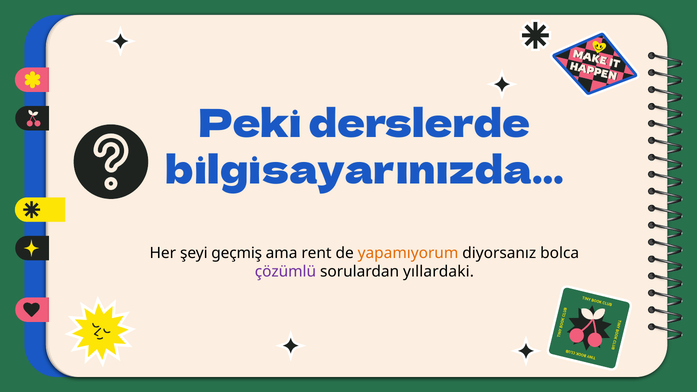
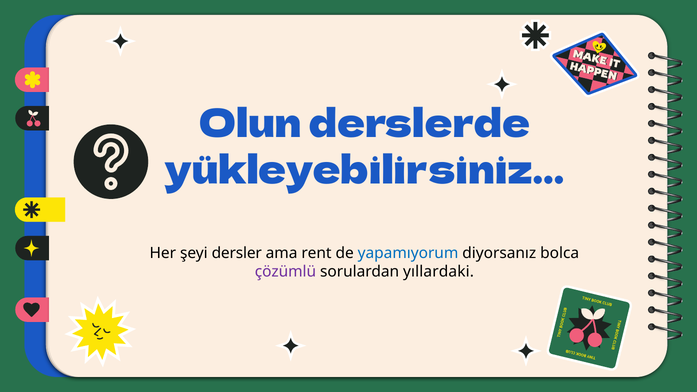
Peki: Peki -> Olun
bilgisayarınızda…: bilgisayarınızda… -> yükleyebilirsiniz…
geçmiş: geçmiş -> dersler
yapamıyorum colour: orange -> blue
